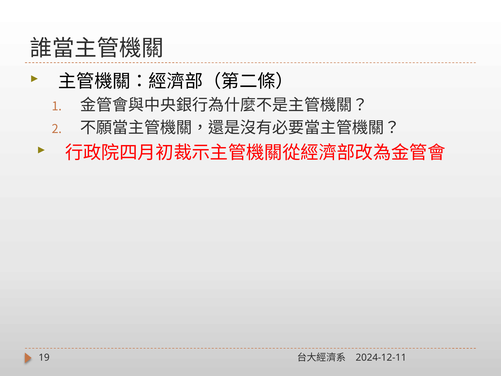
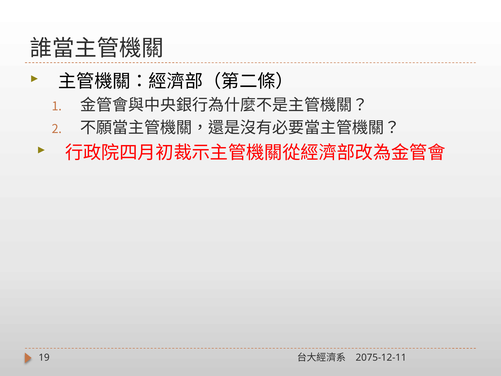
2024-12-11: 2024-12-11 -> 2075-12-11
